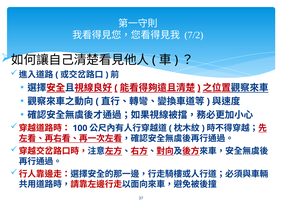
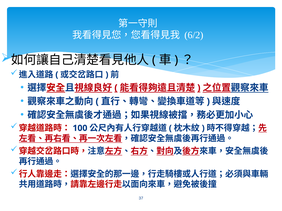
7/2: 7/2 -> 6/2
